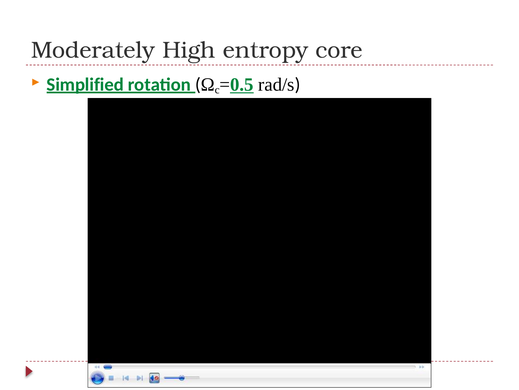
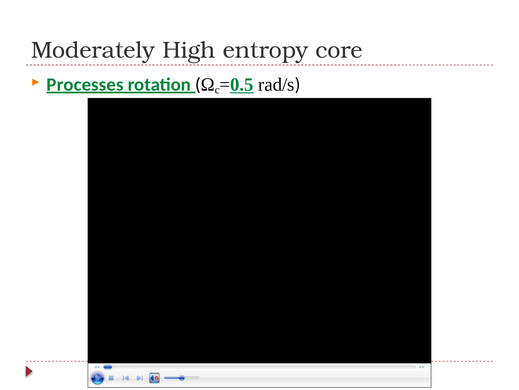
Simplified: Simplified -> Processes
